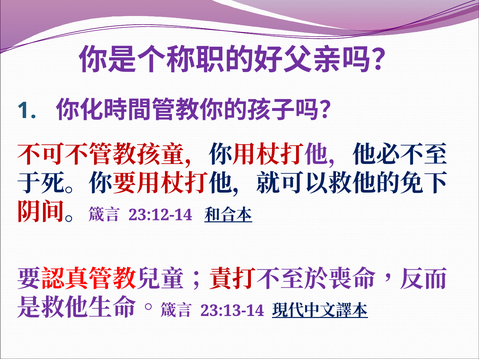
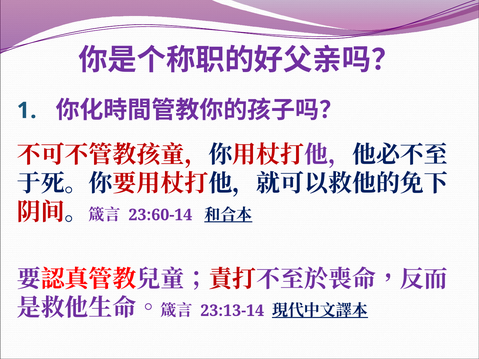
23:12-14: 23:12-14 -> 23:60-14
